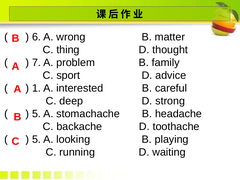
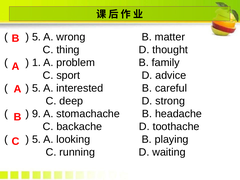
6 at (37, 37): 6 -> 5
7: 7 -> 1
1 at (37, 88): 1 -> 5
5 at (37, 114): 5 -> 9
